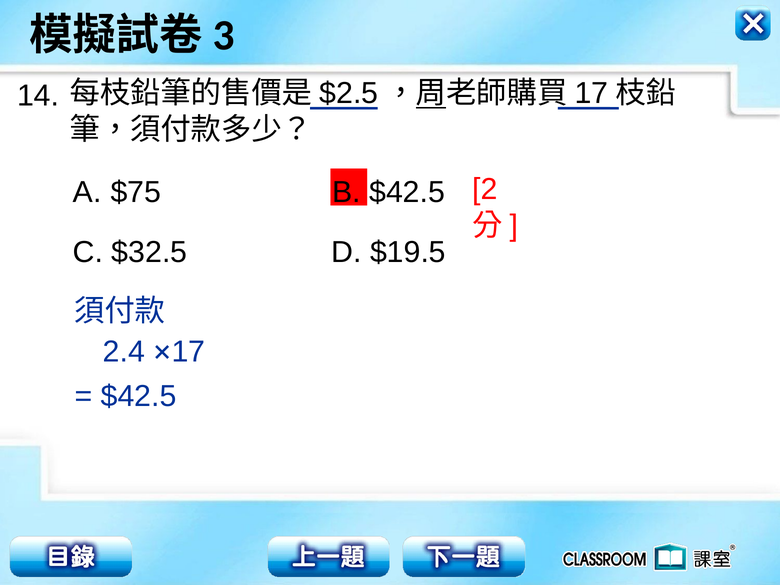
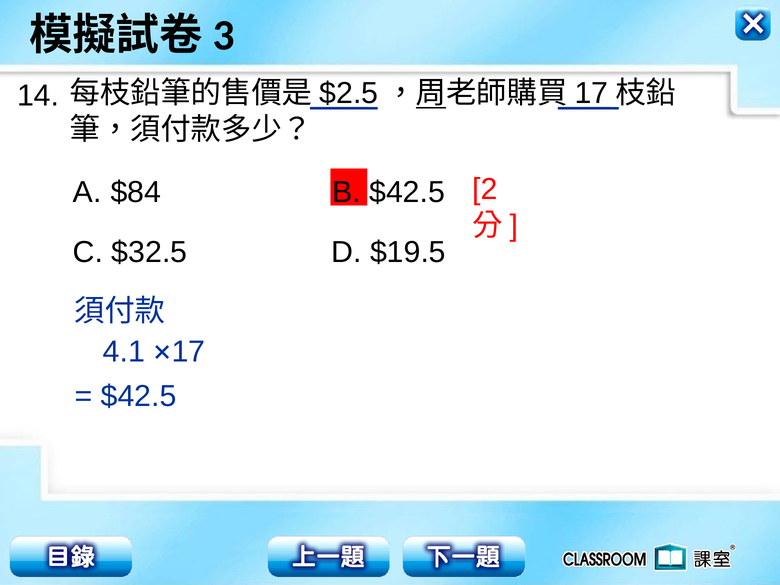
$75: $75 -> $84
2.4: 2.4 -> 4.1
